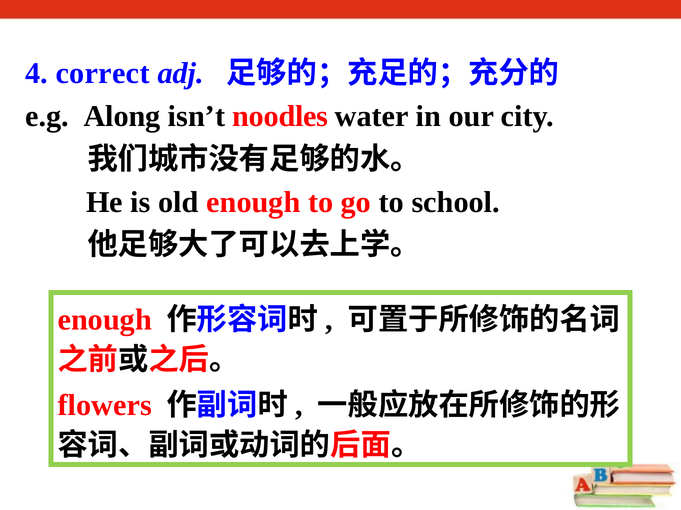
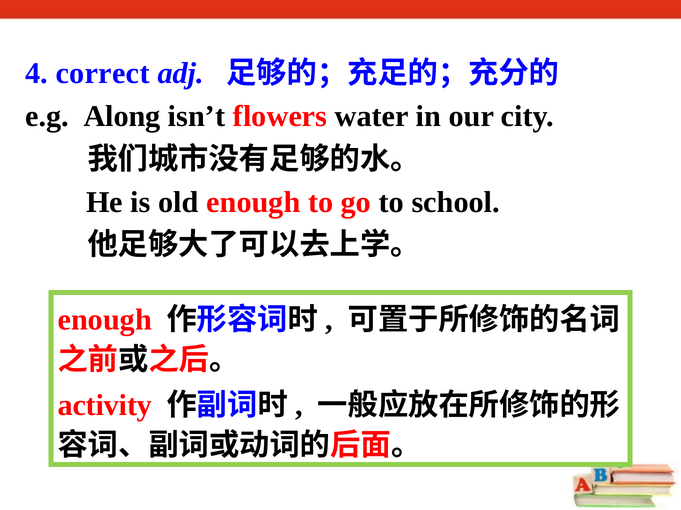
noodles: noodles -> flowers
flowers: flowers -> activity
